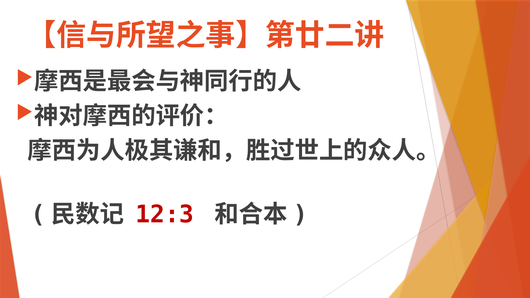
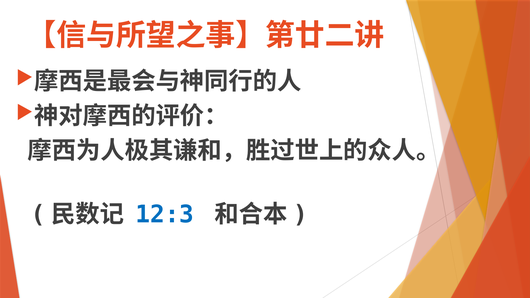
12:3 colour: red -> blue
